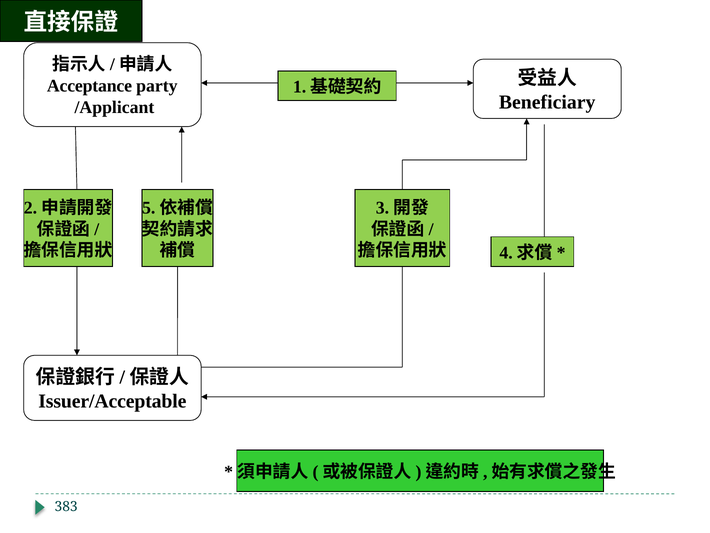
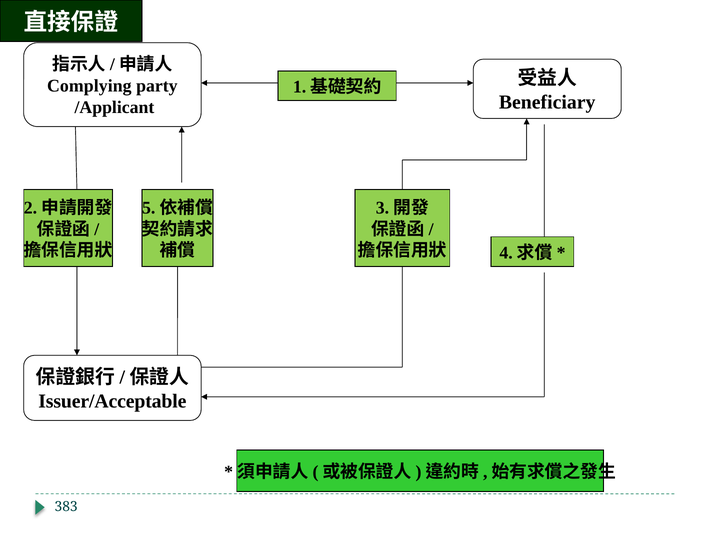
Acceptance: Acceptance -> Complying
